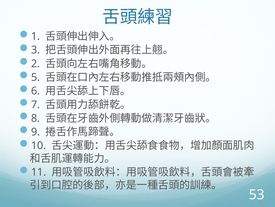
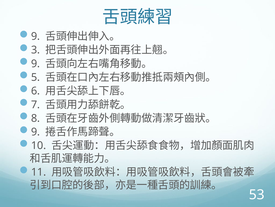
1 at (36, 36): 1 -> 9
2 at (36, 63): 2 -> 9
